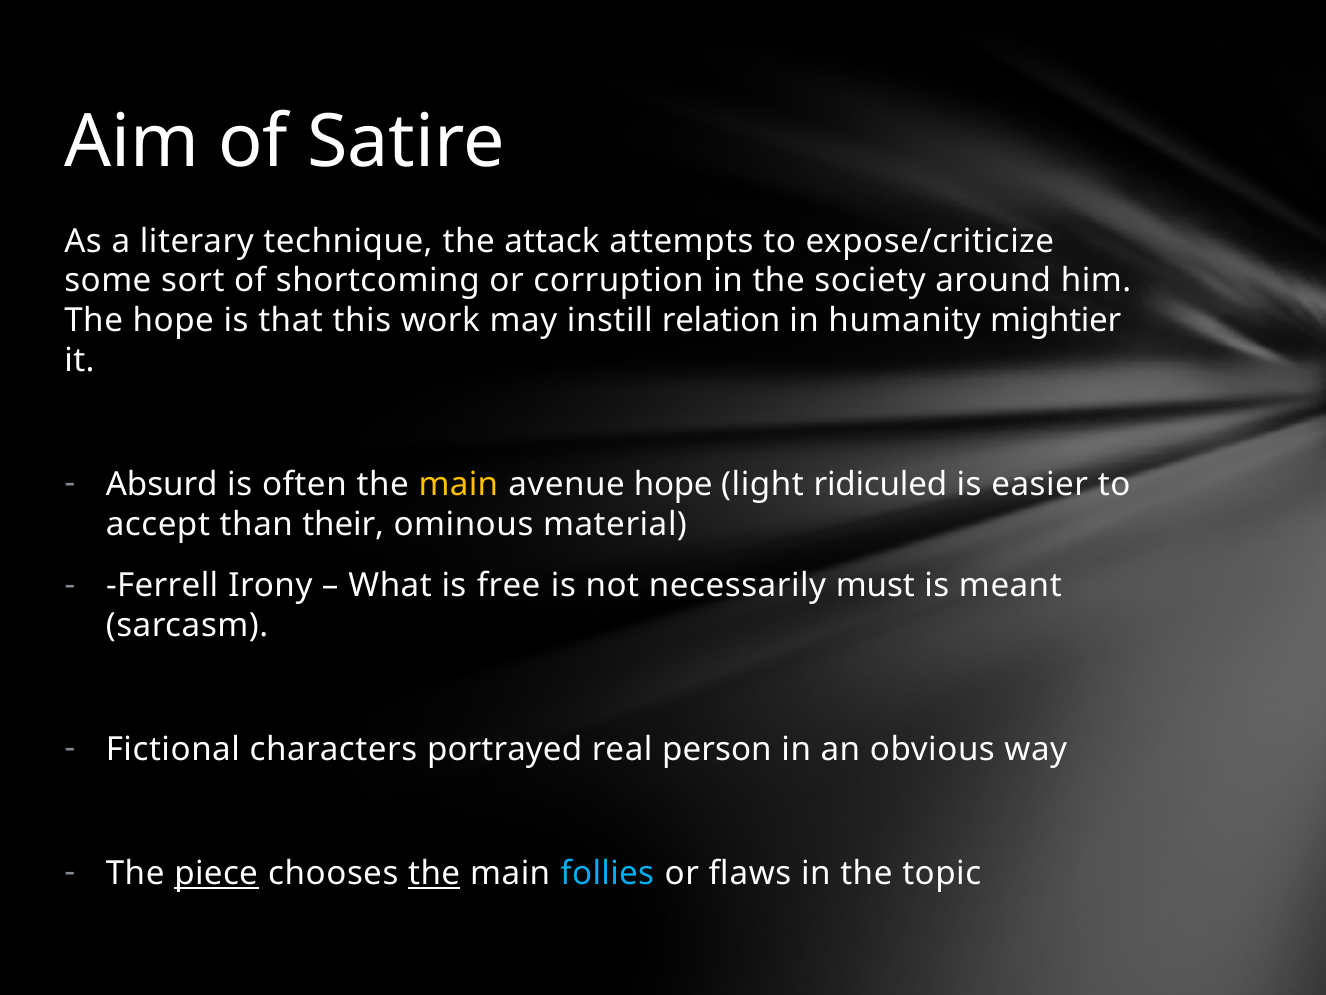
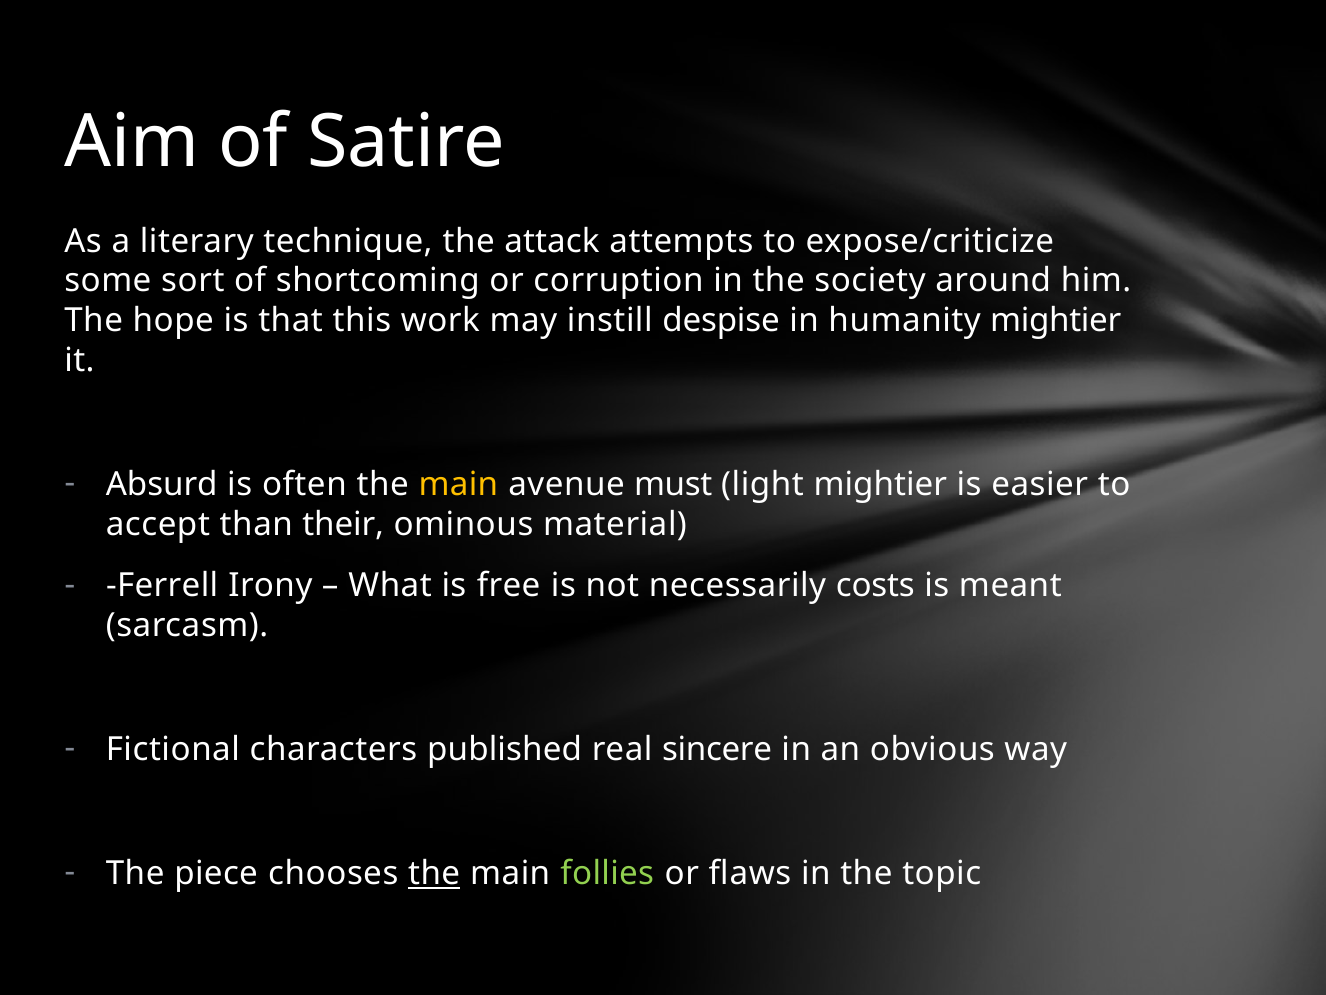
relation: relation -> despise
avenue hope: hope -> must
light ridiculed: ridiculed -> mightier
must: must -> costs
portrayed: portrayed -> published
person: person -> sincere
piece underline: present -> none
follies colour: light blue -> light green
